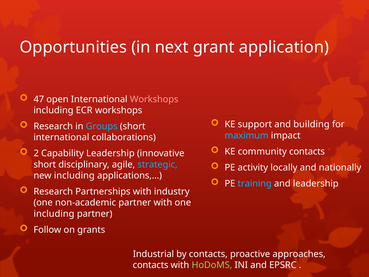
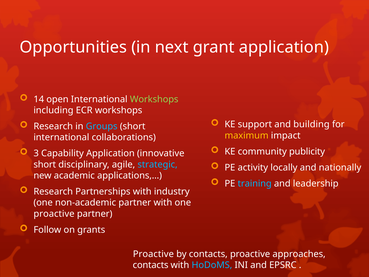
47: 47 -> 14
Workshops at (154, 99) colour: pink -> light green
maximum colour: light blue -> yellow
community contacts: contacts -> publicity
2: 2 -> 3
Capability Leadership: Leadership -> Application
new including: including -> academic
including at (54, 214): including -> proactive
Industrial at (153, 254): Industrial -> Proactive
HoDoMS colour: light green -> light blue
